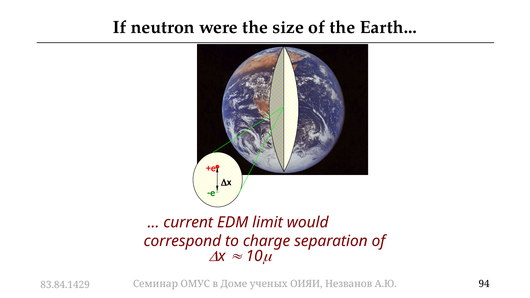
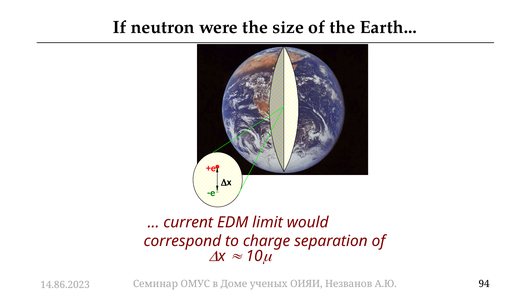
83.84.1429: 83.84.1429 -> 14.86.2023
